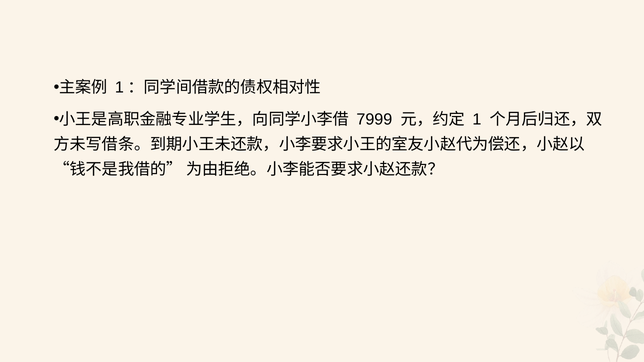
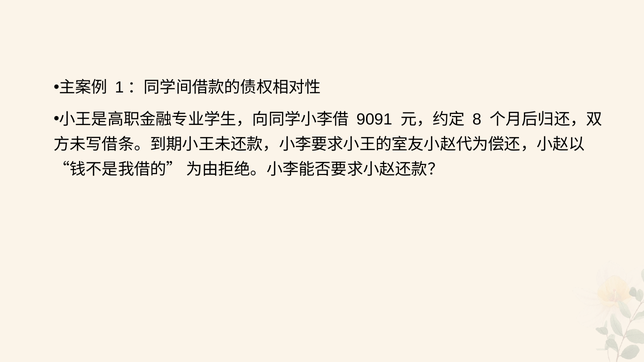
7999: 7999 -> 9091
1: 1 -> 8
